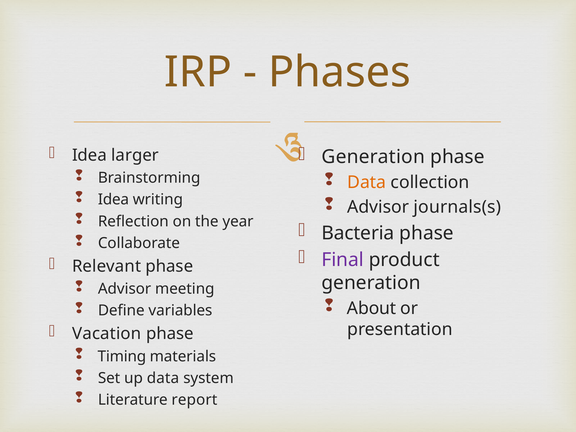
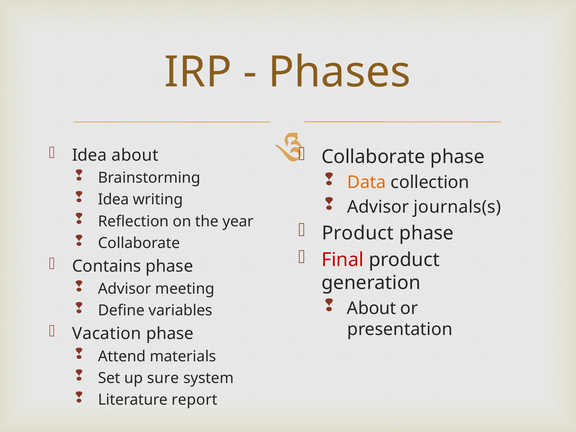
Idea larger: larger -> about
Generation at (373, 157): Generation -> Collaborate
Bacteria at (358, 233): Bacteria -> Product
Final colour: purple -> red
Relevant: Relevant -> Contains
Timing: Timing -> Attend
up data: data -> sure
